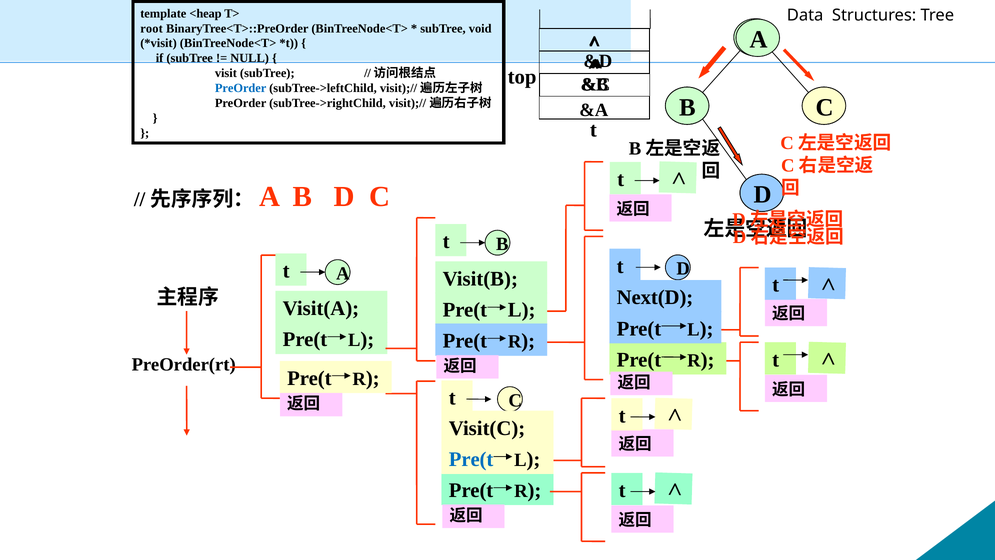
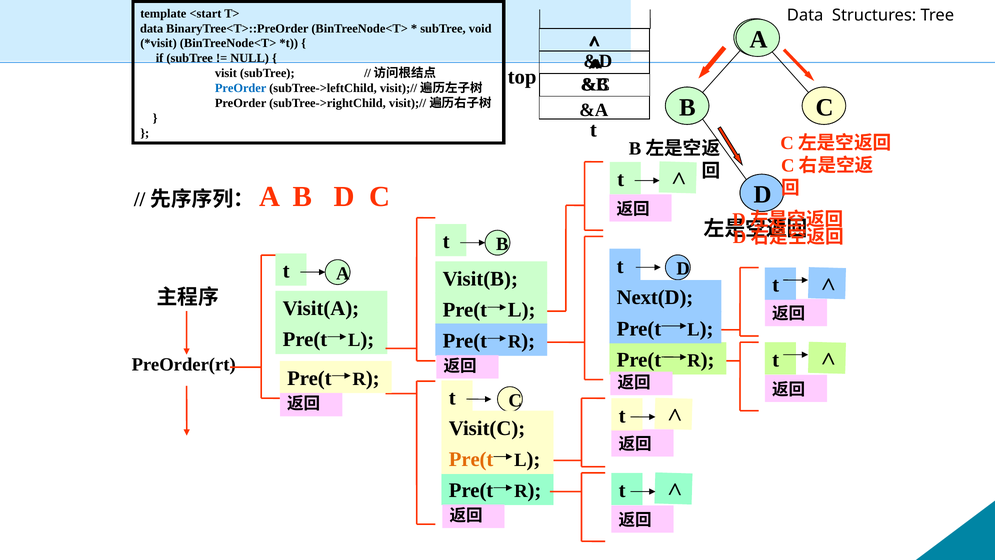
<heap: <heap -> <start
root at (152, 28): root -> data
Pre(t at (471, 459) colour: blue -> orange
